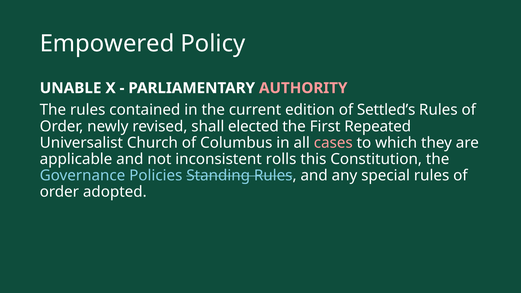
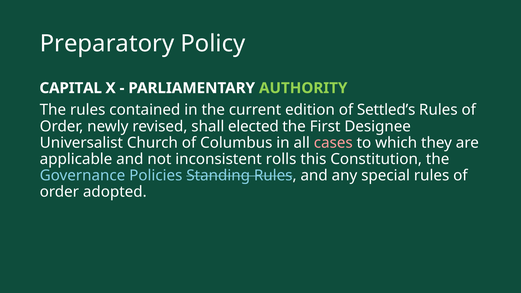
Empowered: Empowered -> Preparatory
UNABLE: UNABLE -> CAPITAL
AUTHORITY colour: pink -> light green
Repeated: Repeated -> Designee
